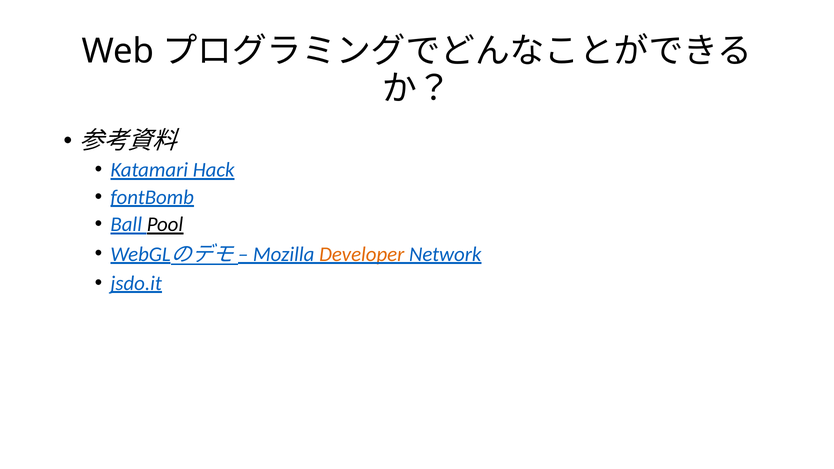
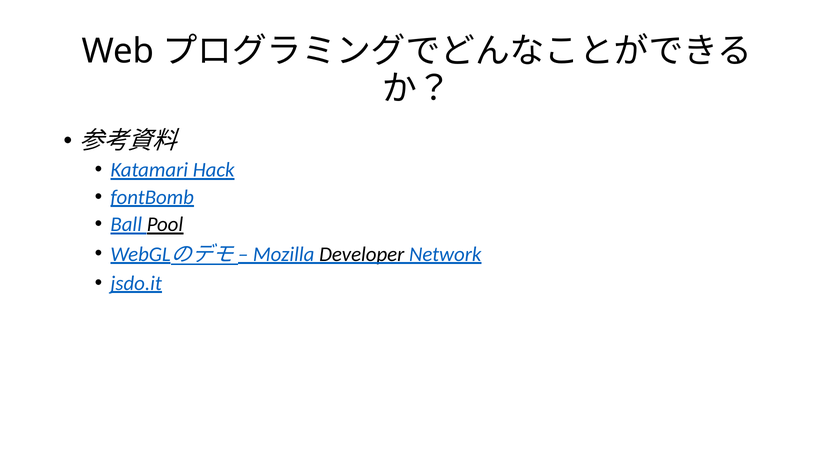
Developer colour: orange -> black
